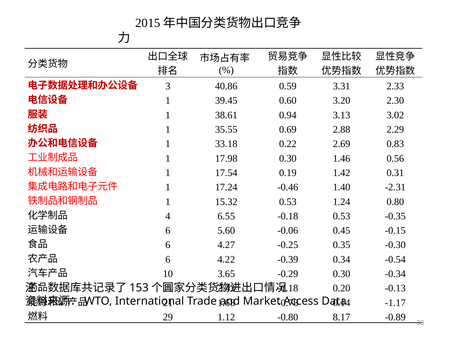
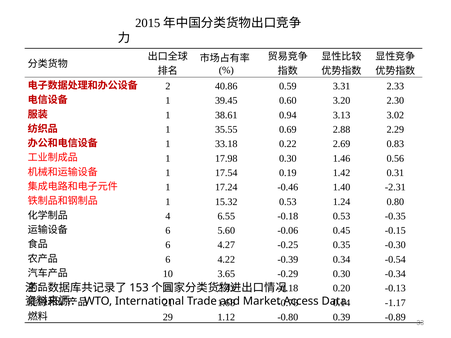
3: 3 -> 2
8.17: 8.17 -> 0.39
